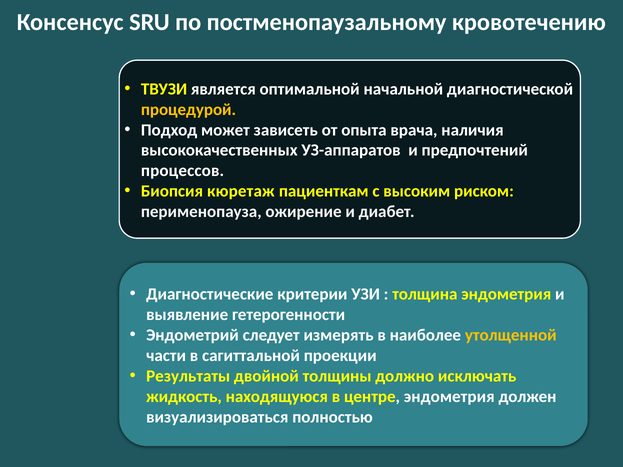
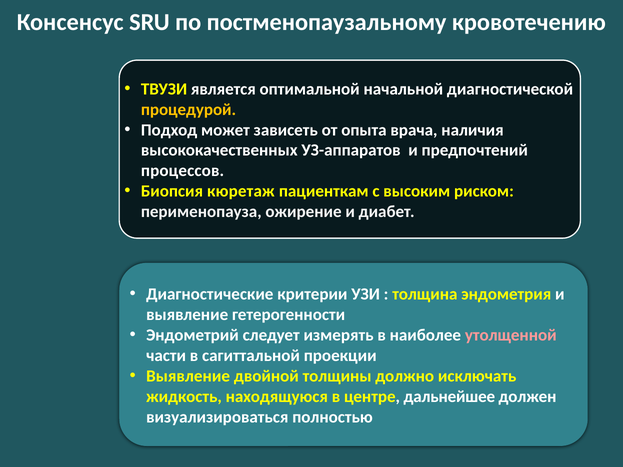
утолщенной colour: yellow -> pink
Результаты at (188, 376): Результаты -> Выявление
центре эндометрия: эндометрия -> дальнейшее
